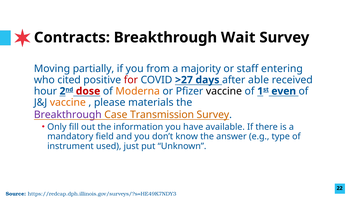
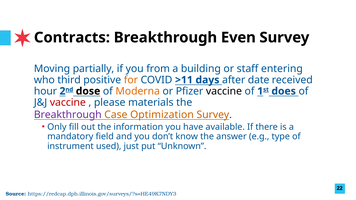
Wait: Wait -> Even
majority: majority -> building
cited: cited -> third
for colour: red -> orange
>27: >27 -> >11
able: able -> date
dose colour: red -> black
even: even -> does
vaccine at (68, 102) colour: orange -> red
Transmission: Transmission -> Optimization
